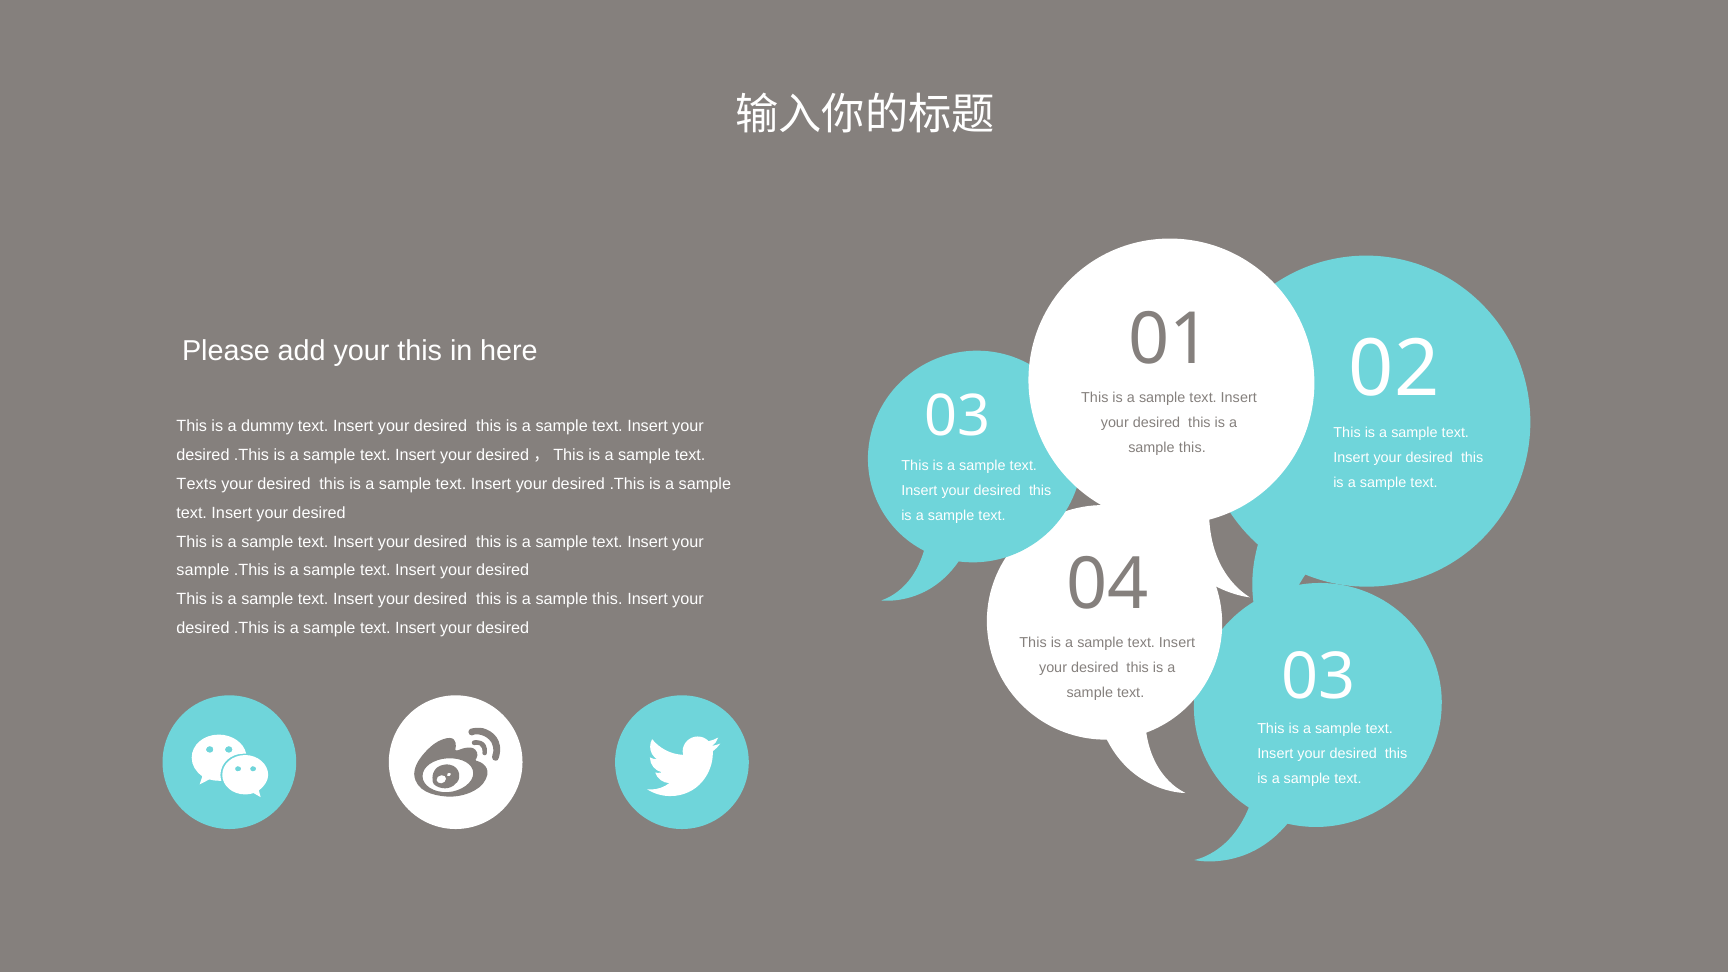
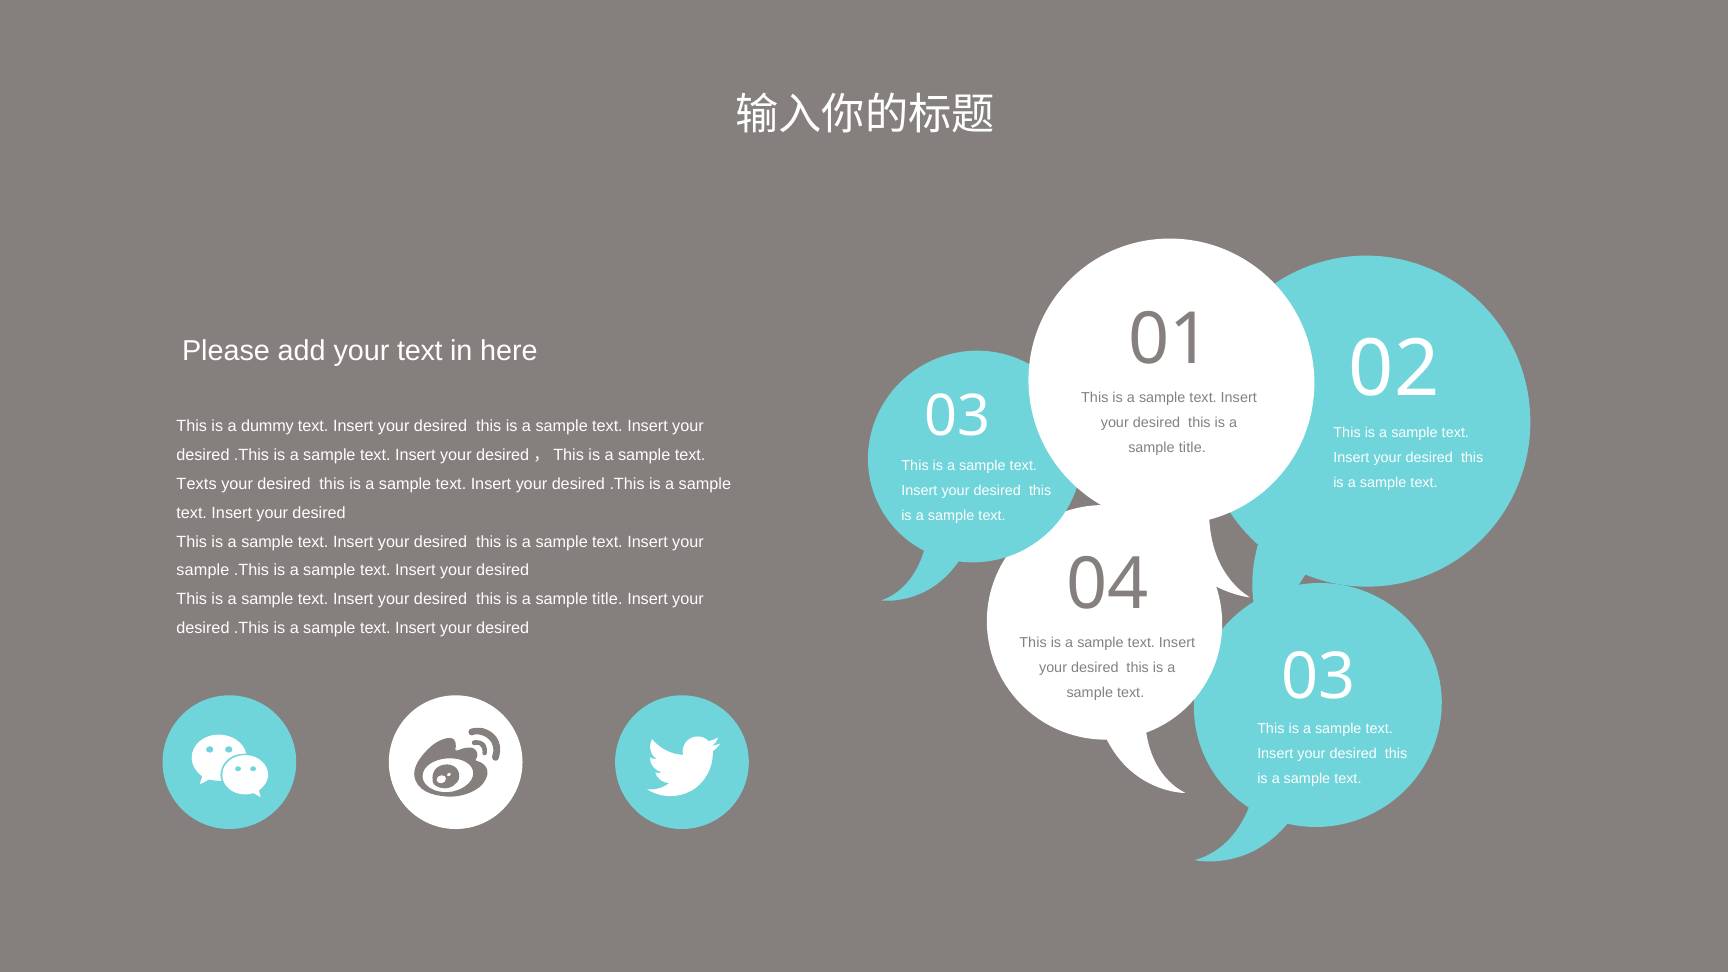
your this: this -> text
this at (1192, 448): this -> title
this at (607, 599): this -> title
